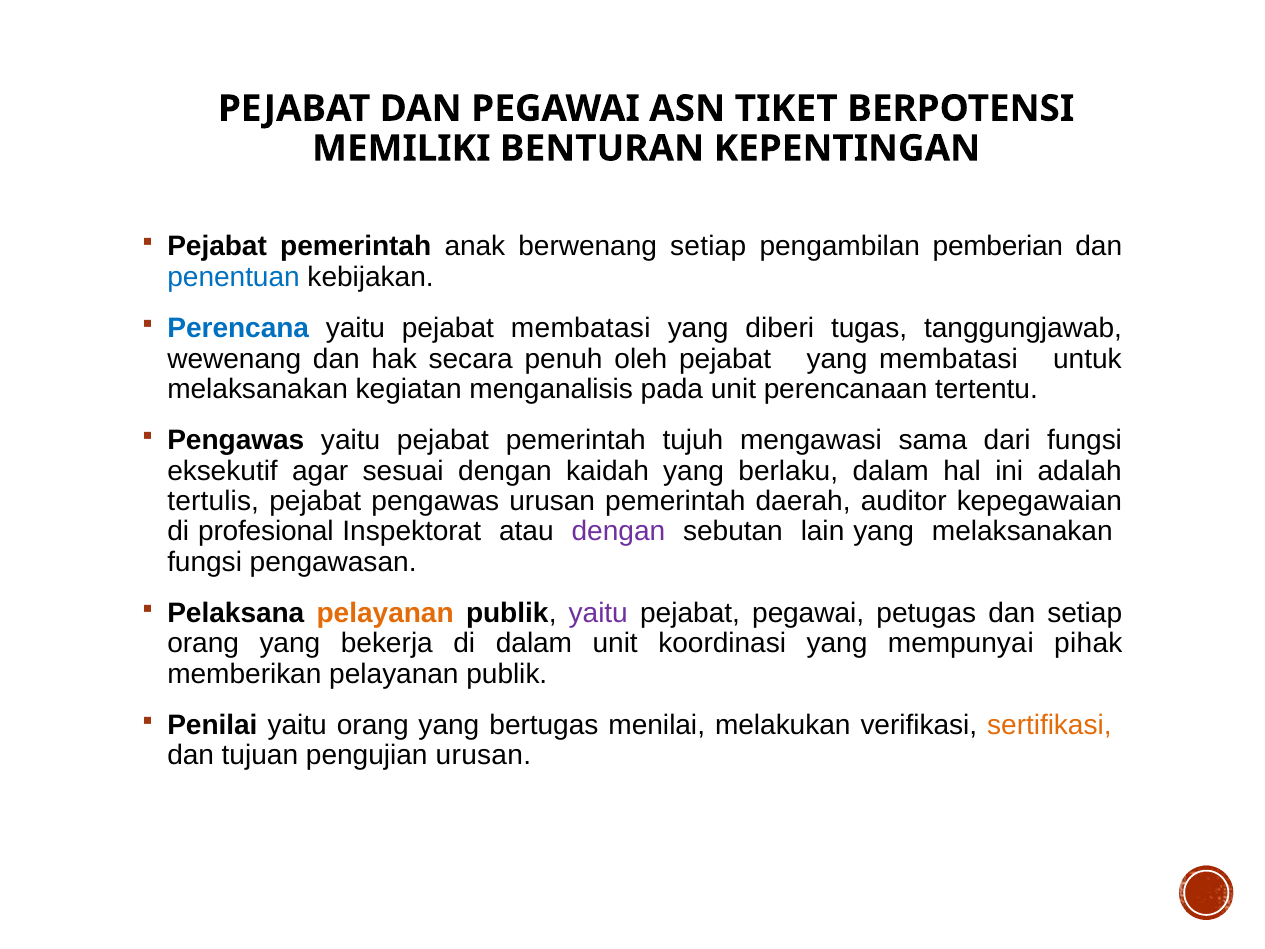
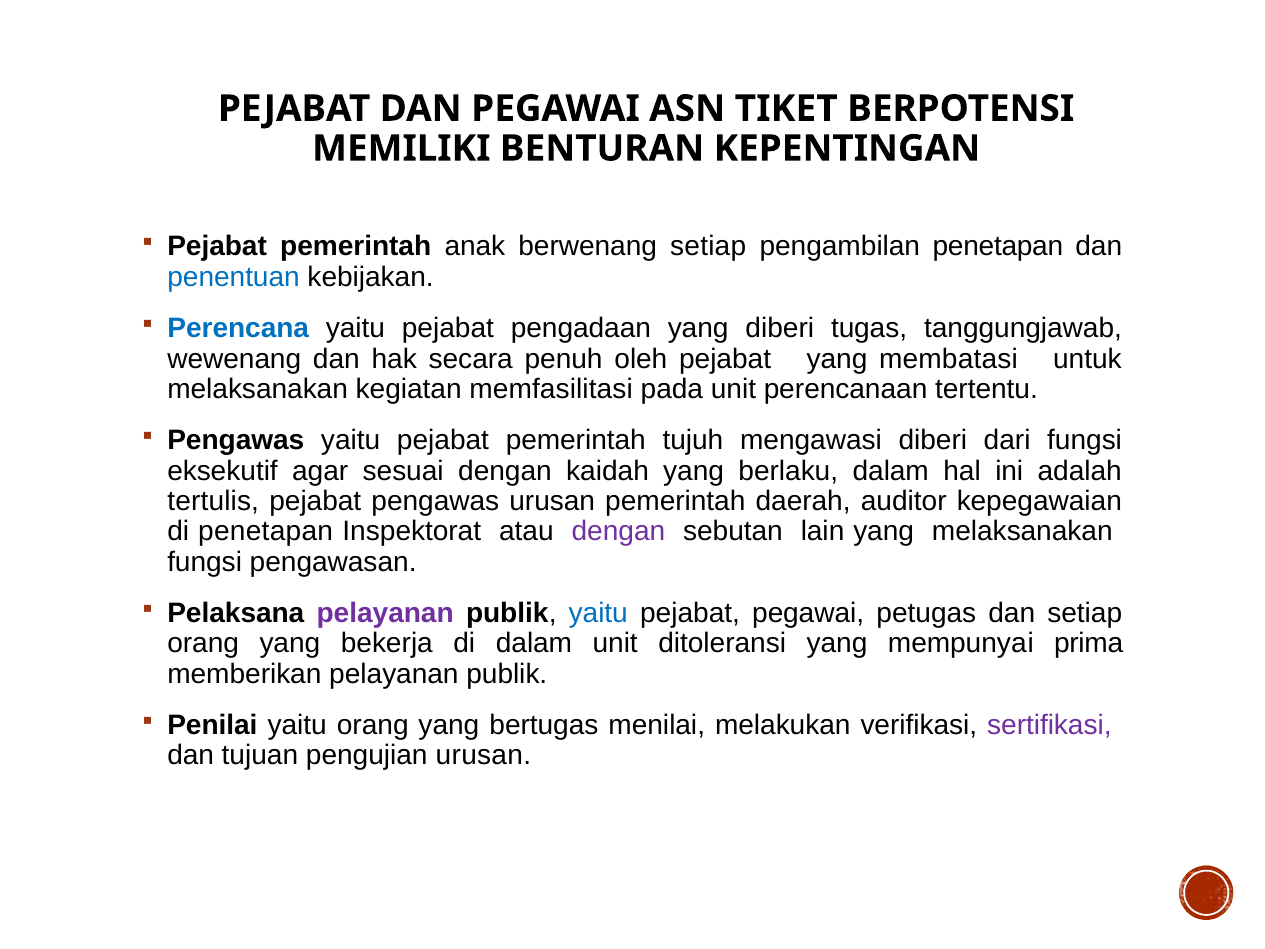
pengambilan pemberian: pemberian -> penetapan
pejabat membatasi: membatasi -> pengadaan
menganalisis: menganalisis -> memfasilitasi
mengawasi sama: sama -> diberi
di profesional: profesional -> penetapan
pelayanan at (385, 613) colour: orange -> purple
yaitu at (598, 613) colour: purple -> blue
koordinasi: koordinasi -> ditoleransi
pihak: pihak -> prima
sertifikasi colour: orange -> purple
